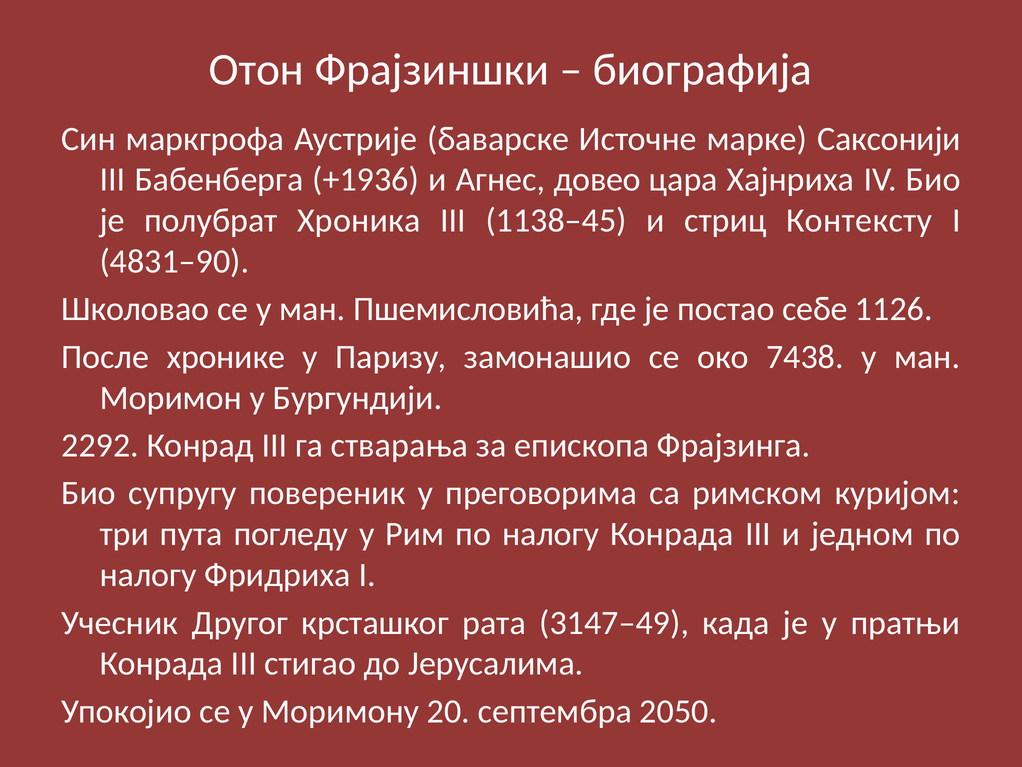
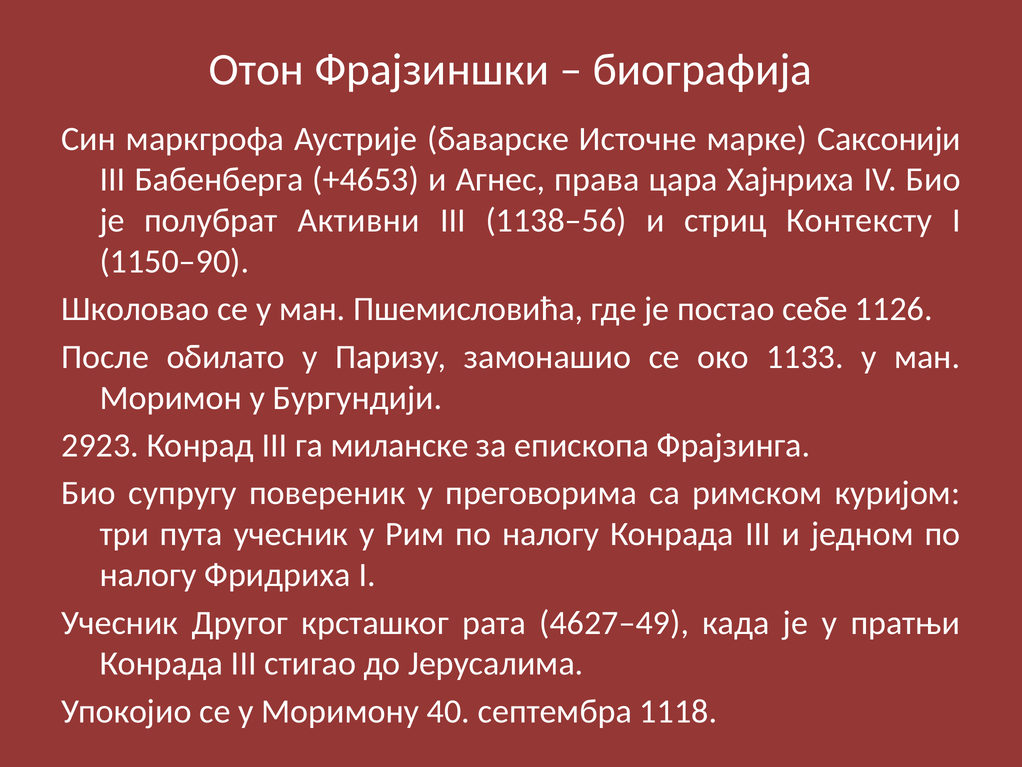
+1936: +1936 -> +4653
довео: довео -> права
Хроника: Хроника -> Активни
1138–45: 1138–45 -> 1138–56
4831–90: 4831–90 -> 1150–90
хронике: хронике -> обилато
7438: 7438 -> 1133
2292: 2292 -> 2923
стварања: стварања -> миланске
пута погледу: погледу -> учесник
3147–49: 3147–49 -> 4627–49
20: 20 -> 40
2050: 2050 -> 1118
